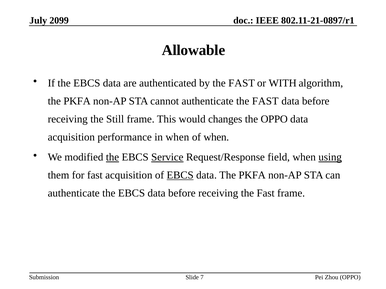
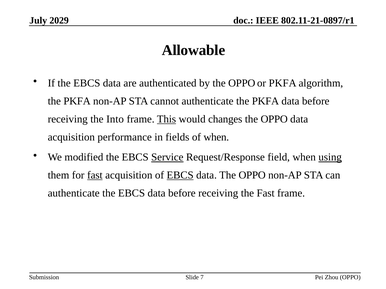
2099: 2099 -> 2029
by the FAST: FAST -> OPPO
or WITH: WITH -> PKFA
authenticate the FAST: FAST -> PKFA
Still: Still -> Into
This underline: none -> present
in when: when -> fields
the at (112, 157) underline: present -> none
fast at (95, 175) underline: none -> present
data The PKFA: PKFA -> OPPO
